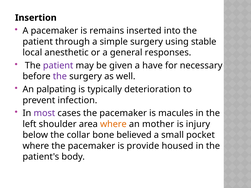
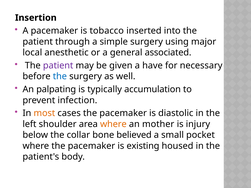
remains: remains -> tobacco
stable: stable -> major
responses: responses -> associated
the at (60, 76) colour: purple -> blue
deterioration: deterioration -> accumulation
most colour: purple -> orange
macules: macules -> diastolic
provide: provide -> existing
